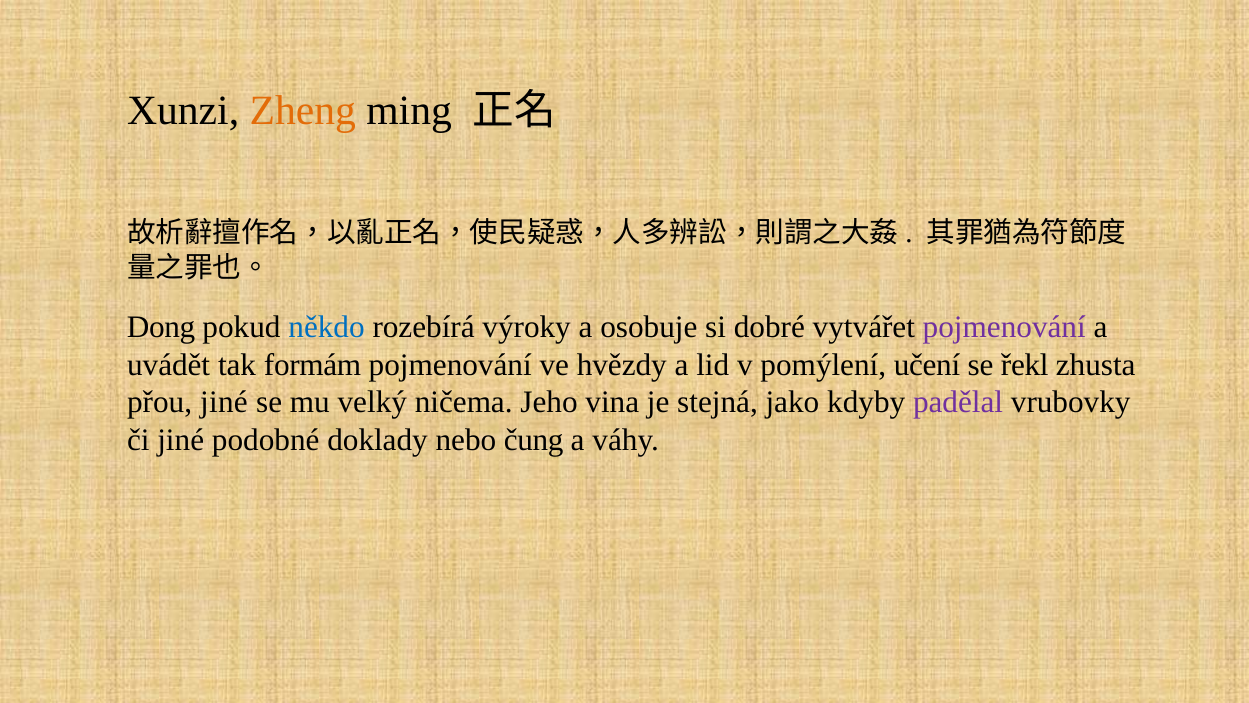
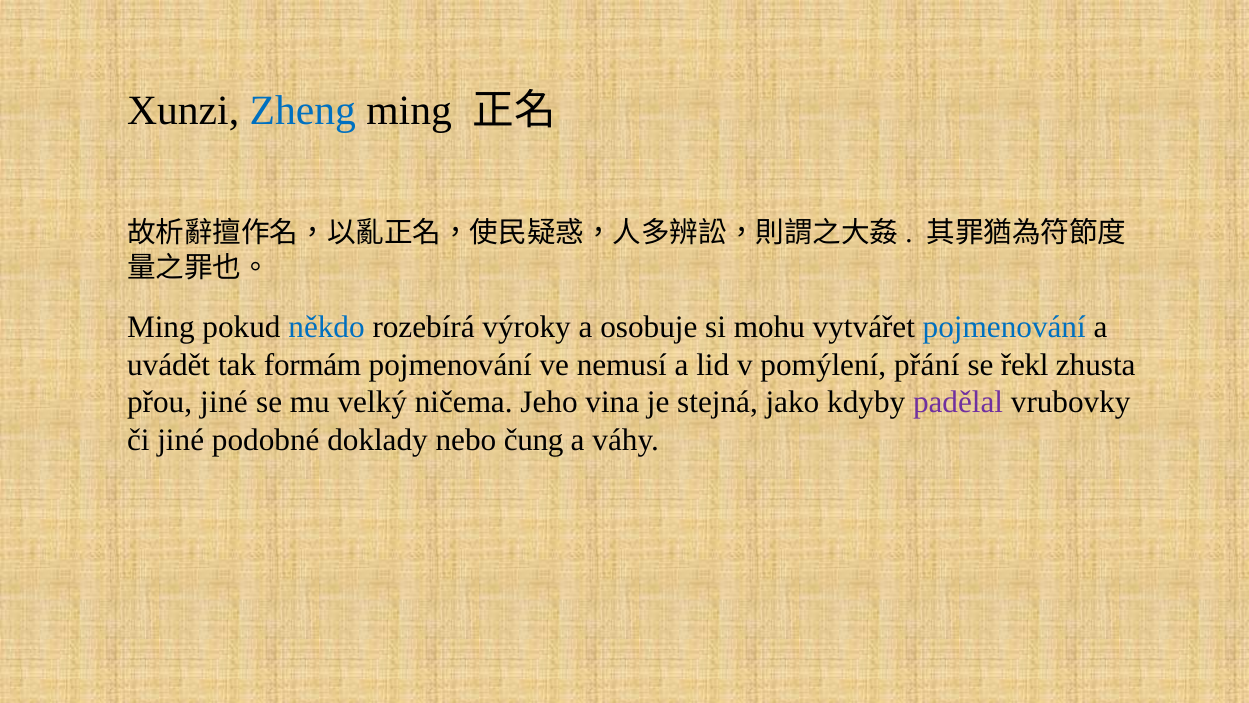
Zheng colour: orange -> blue
Dong at (161, 327): Dong -> Ming
dobré: dobré -> mohu
pojmenování at (1004, 327) colour: purple -> blue
hvězdy: hvězdy -> nemusí
učení: učení -> přání
